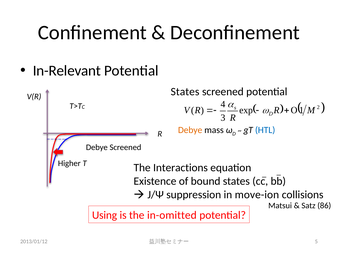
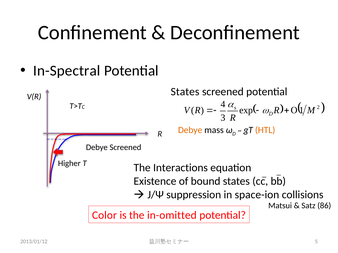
In-Relevant: In-Relevant -> In-Spectral
HTL colour: blue -> orange
move-ion: move-ion -> space-ion
Using: Using -> Color
